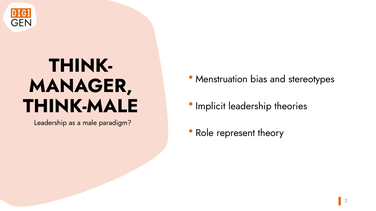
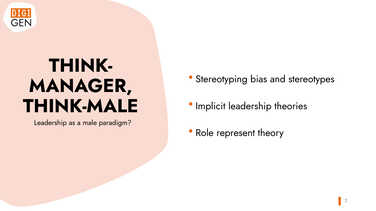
Menstruation: Menstruation -> Stereotyping
